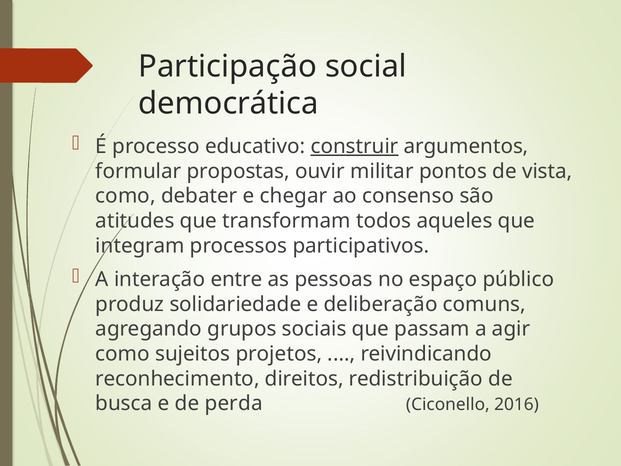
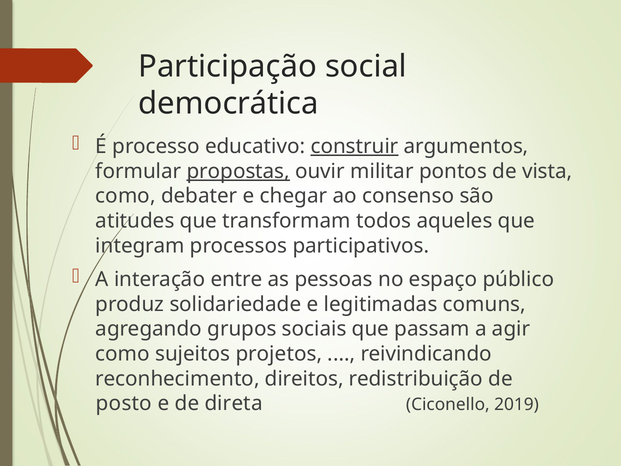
propostas underline: none -> present
deliberação: deliberação -> legitimadas
busca: busca -> posto
perda: perda -> direta
2016: 2016 -> 2019
